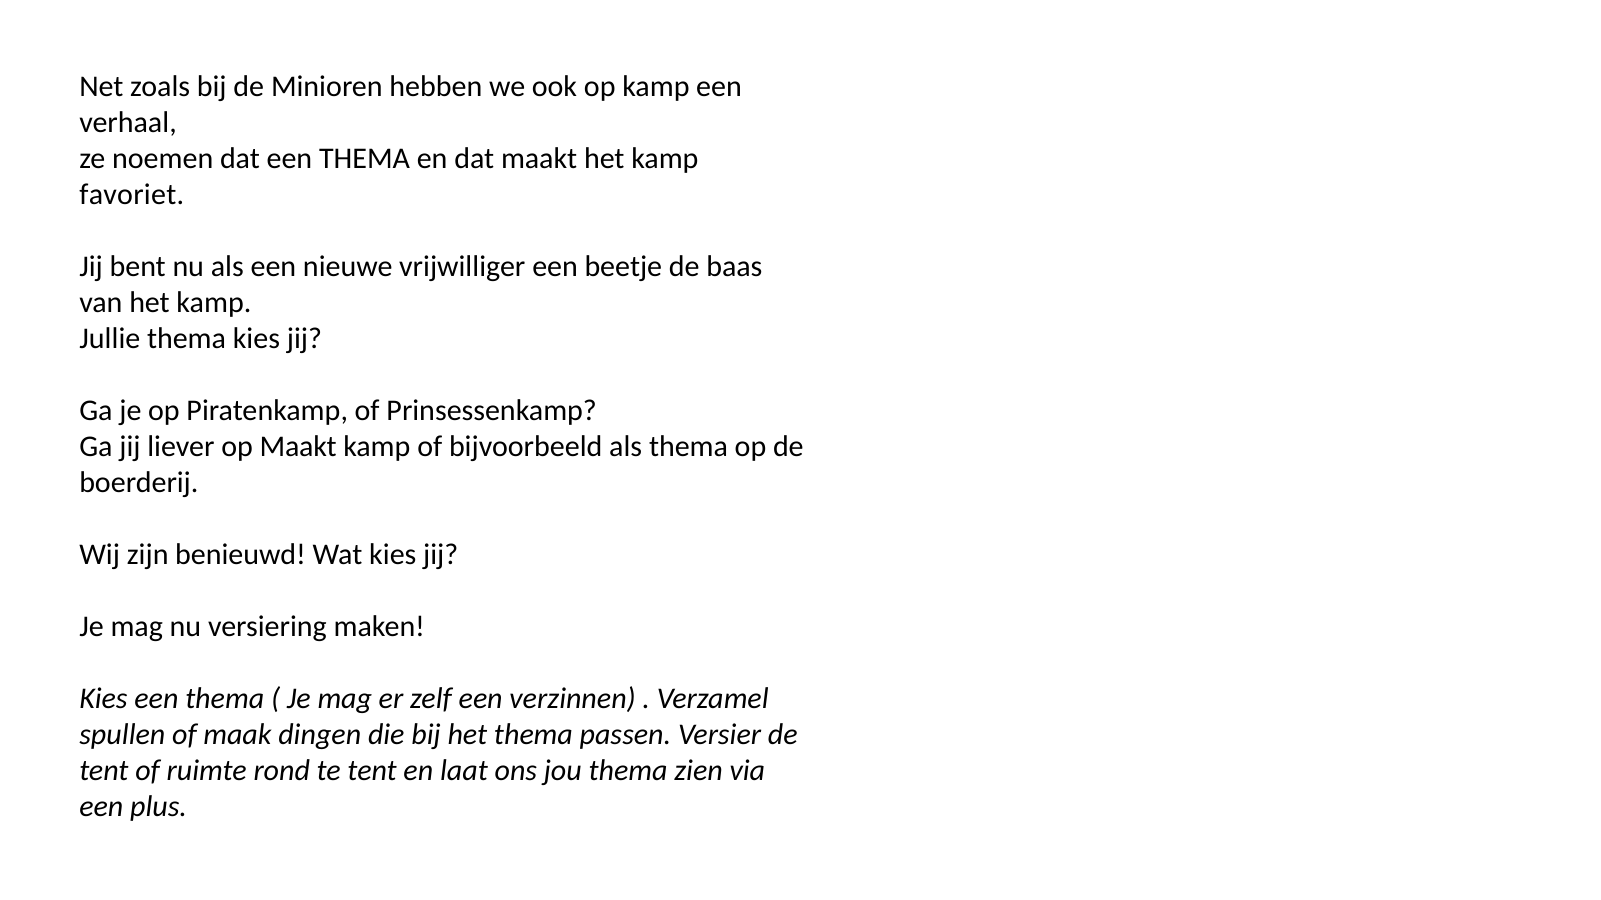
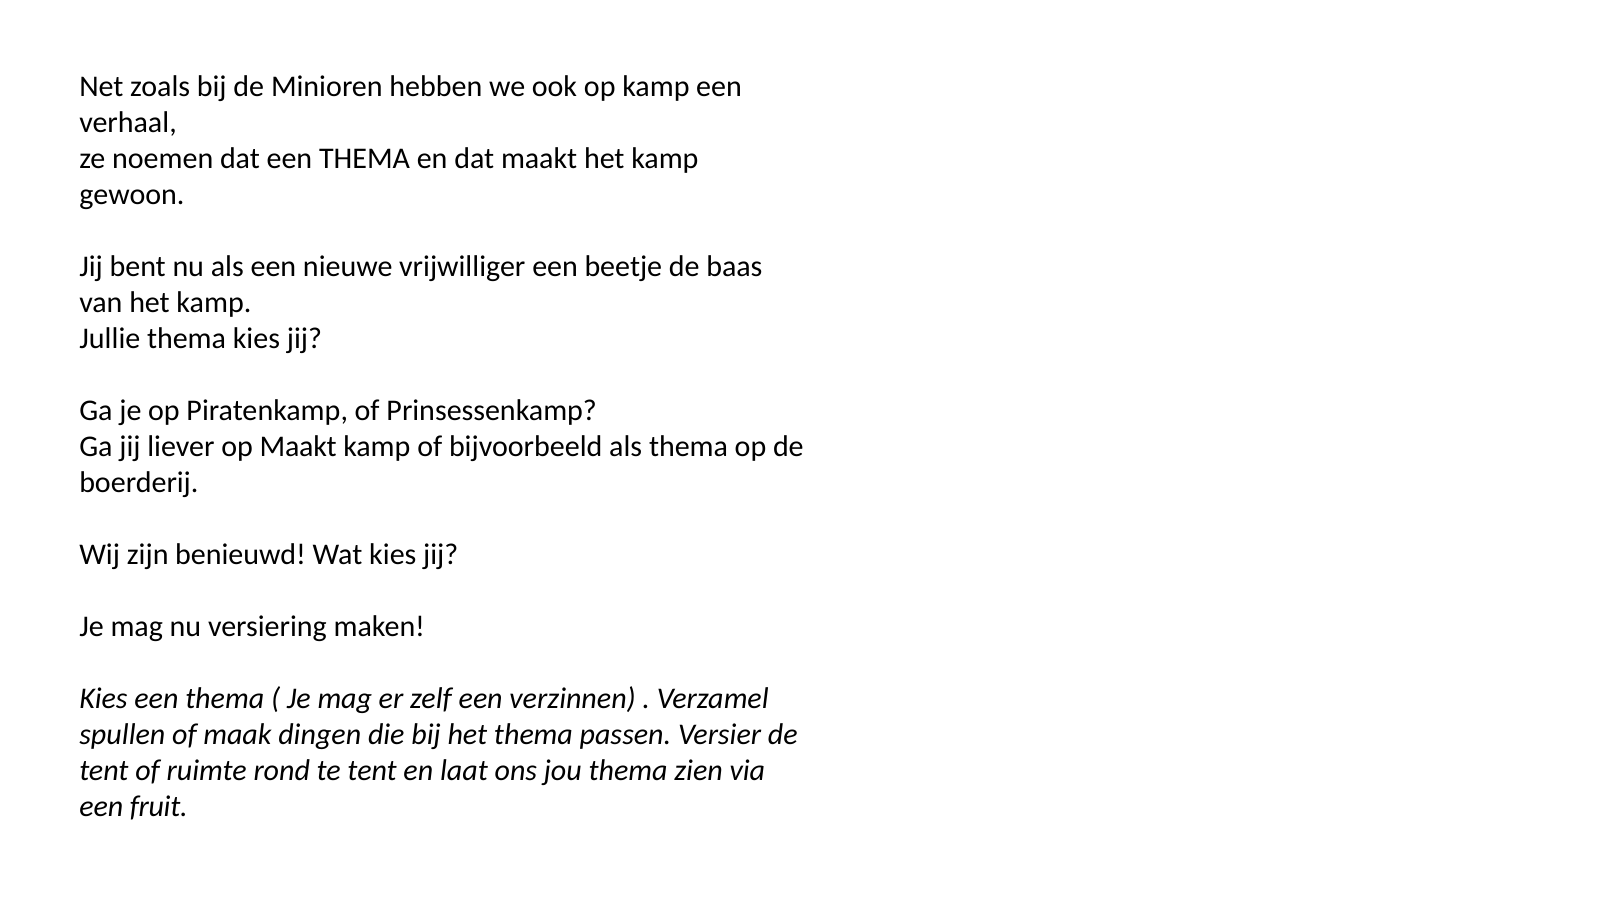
favoriet: favoriet -> gewoon
plus: plus -> fruit
